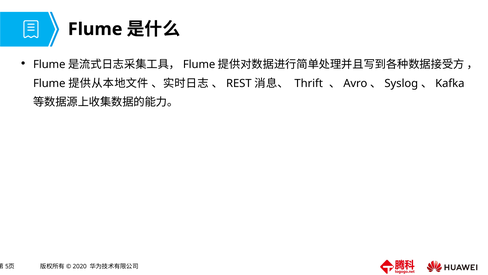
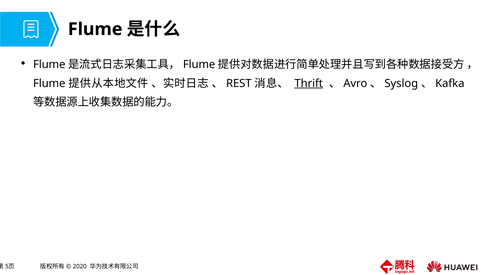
Thrift underline: none -> present
